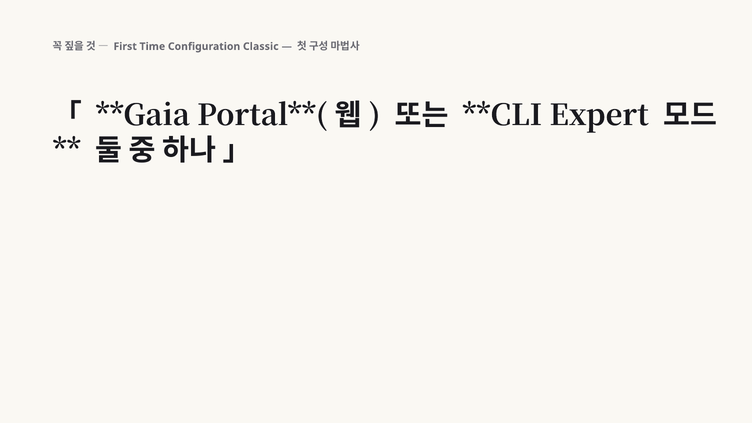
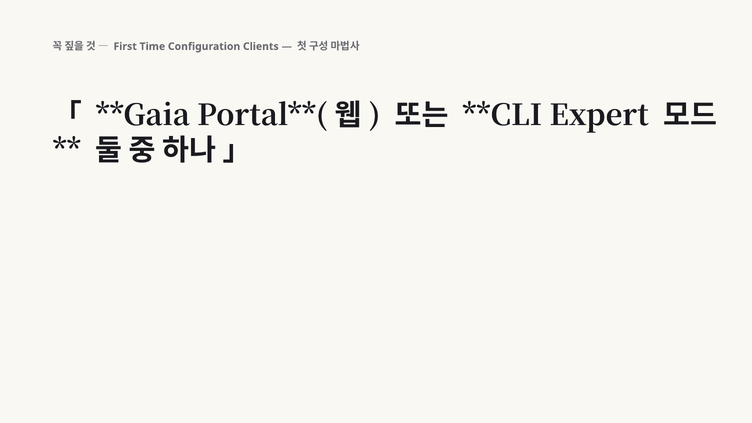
Classic: Classic -> Clients
